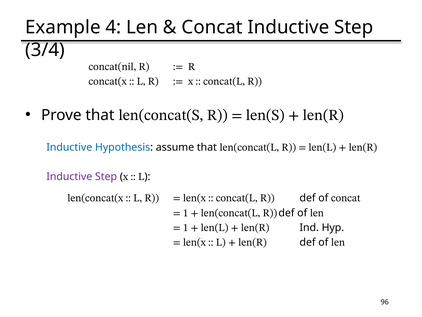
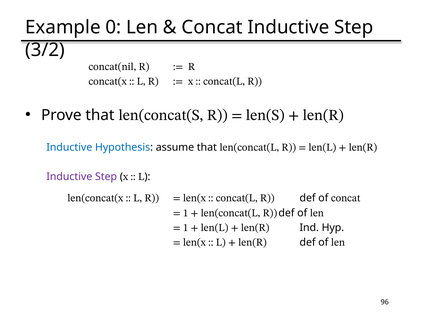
4: 4 -> 0
3/4: 3/4 -> 3/2
